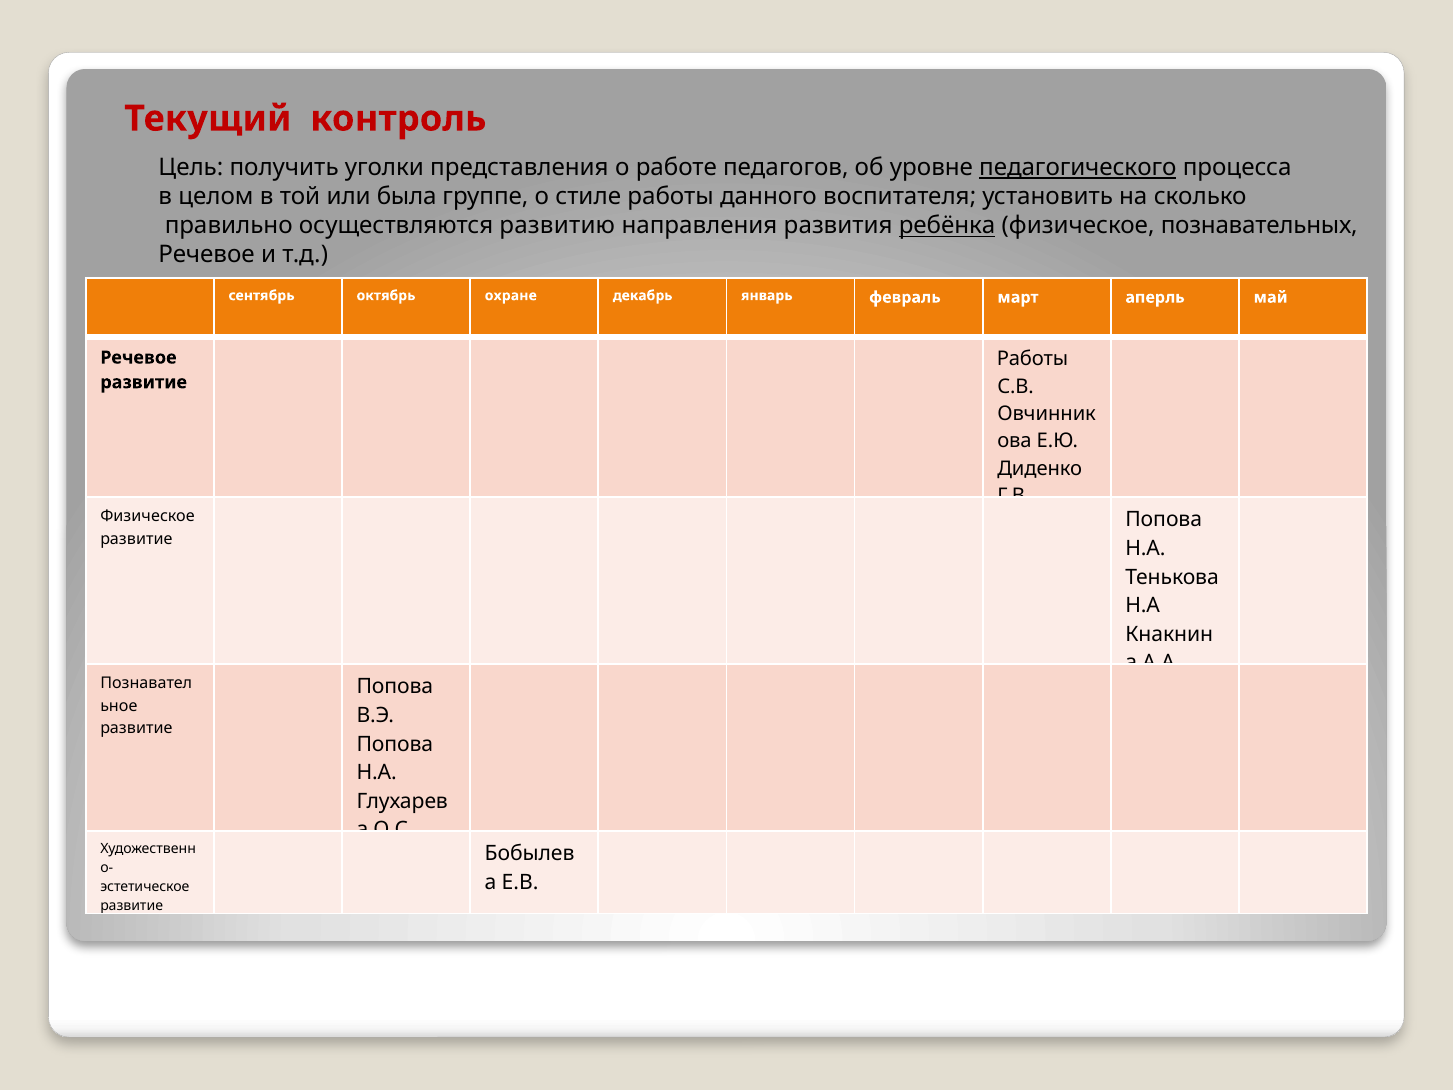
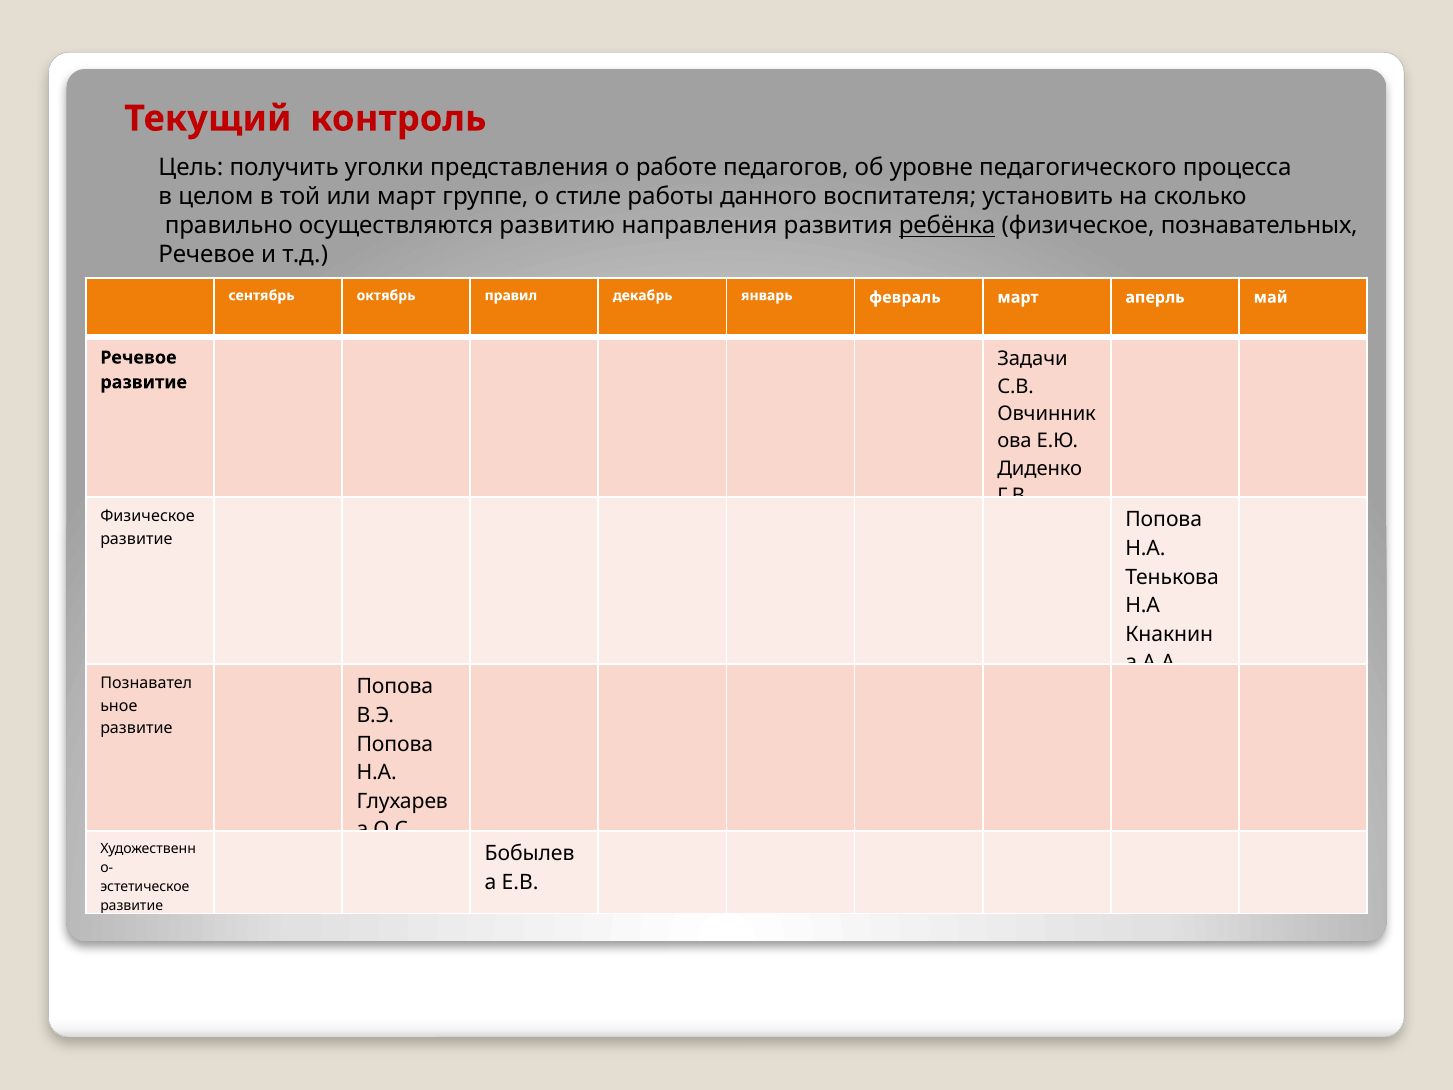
педагогического underline: present -> none
или была: была -> март
охране: охране -> правил
Работы at (1033, 359): Работы -> Задачи
